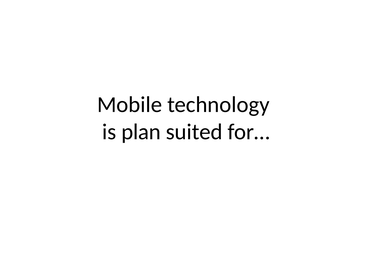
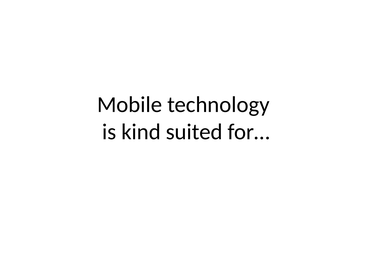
plan: plan -> kind
